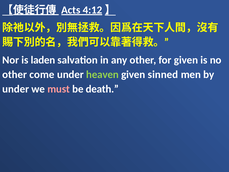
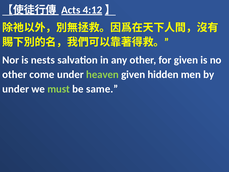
laden: laden -> nests
sinned: sinned -> hidden
must colour: pink -> light green
death: death -> same
